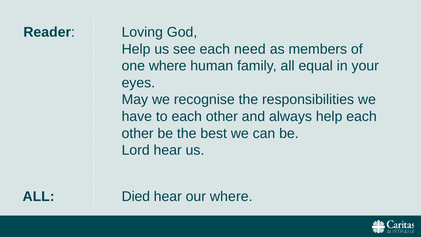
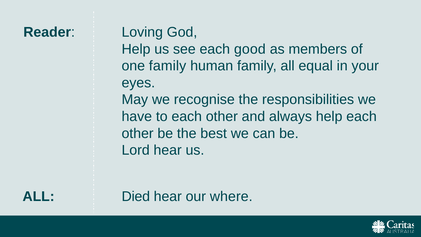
need: need -> good
one where: where -> family
